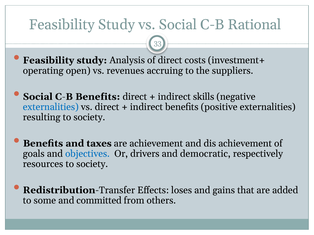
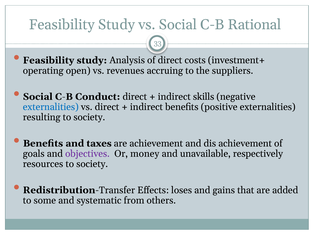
C-B Benefits: Benefits -> Conduct
objectives colour: blue -> purple
drivers: drivers -> money
democratic: democratic -> unavailable
committed: committed -> systematic
